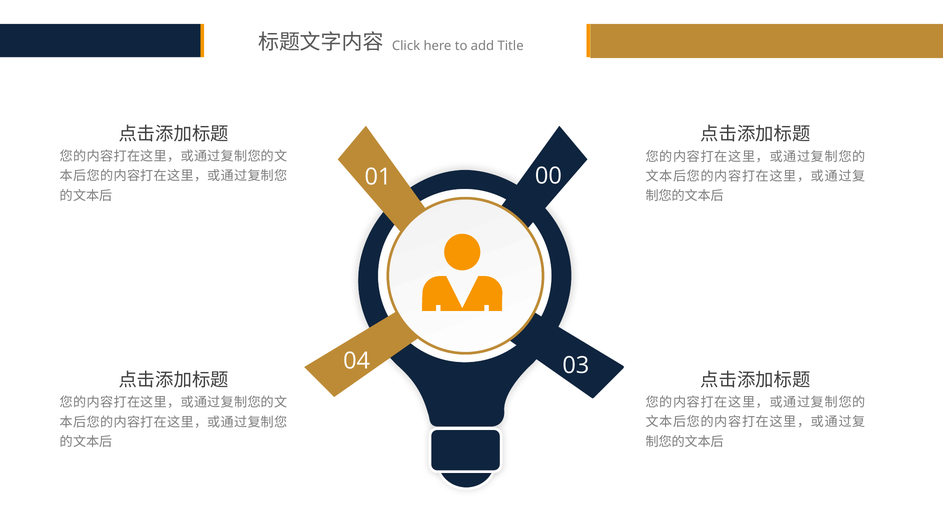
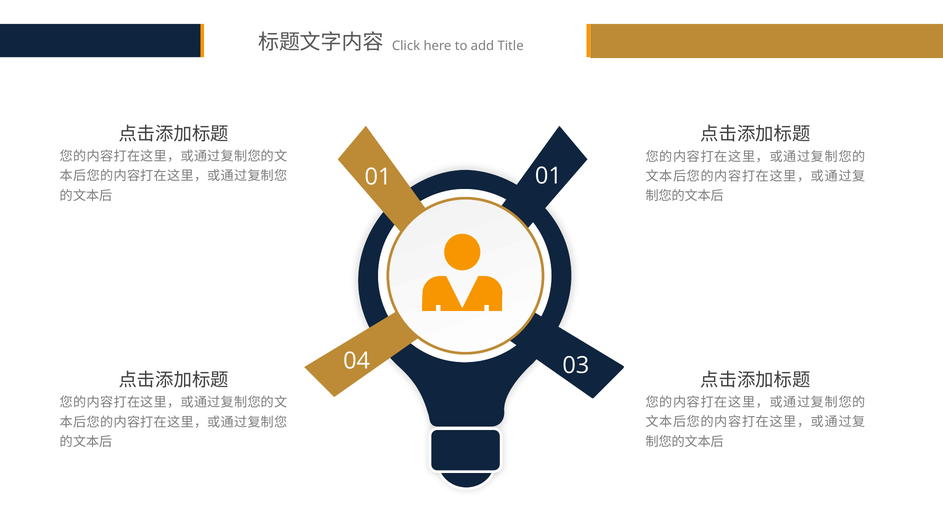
01 00: 00 -> 01
